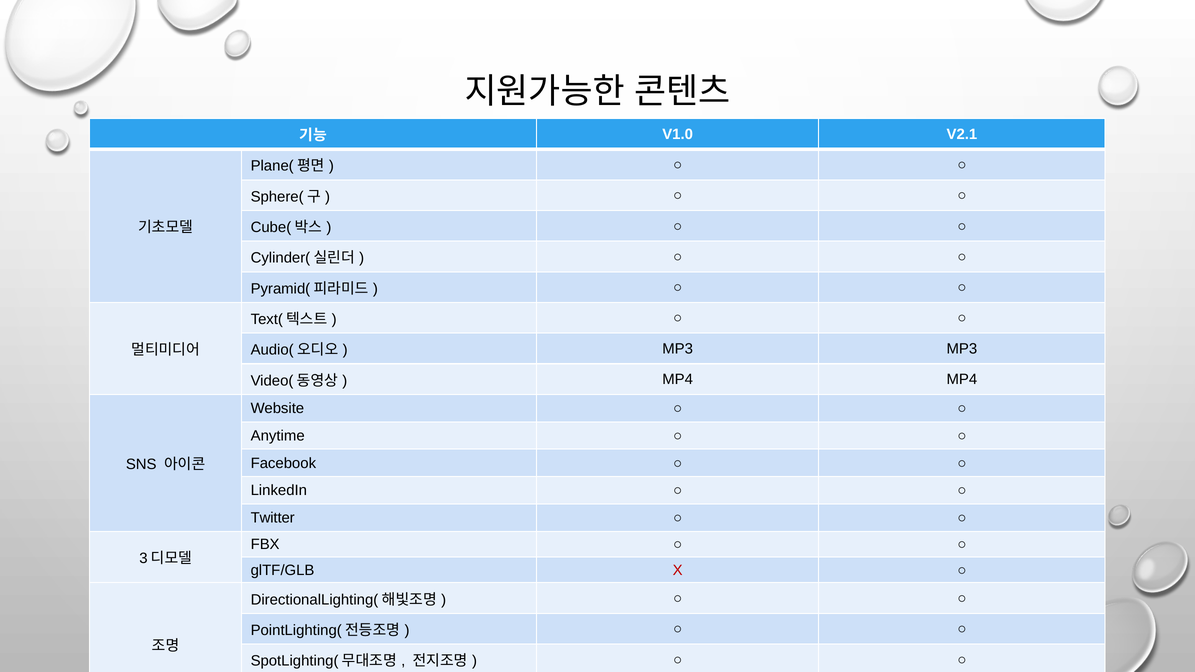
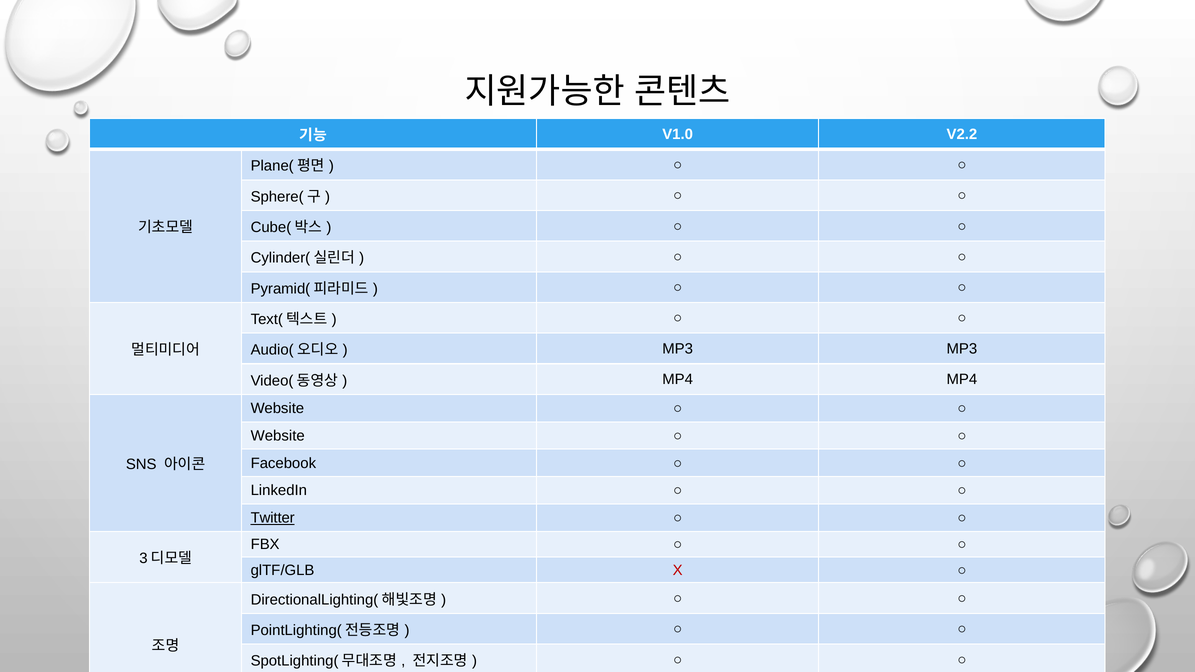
V2.1: V2.1 -> V2.2
Anytime at (278, 436): Anytime -> Website
Twitter underline: none -> present
